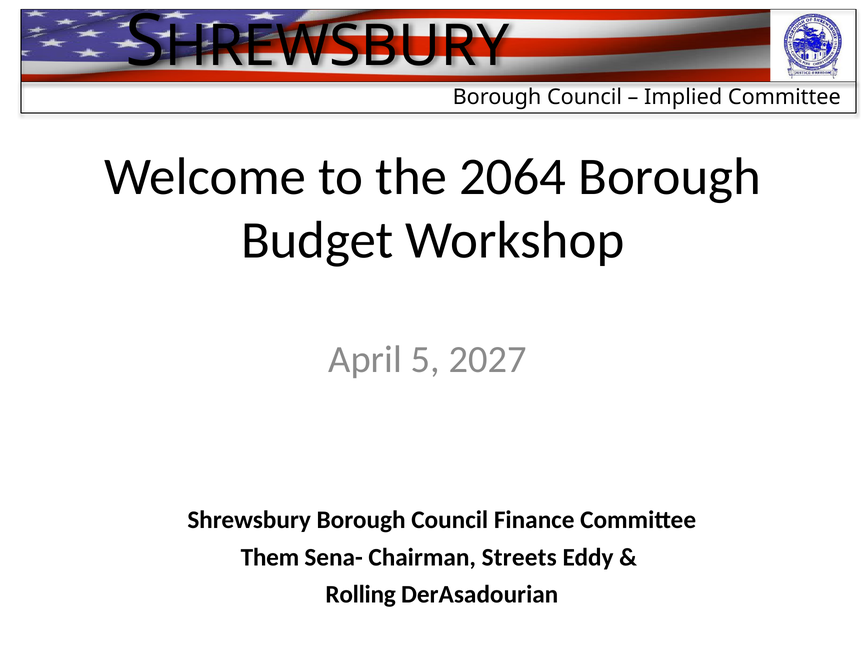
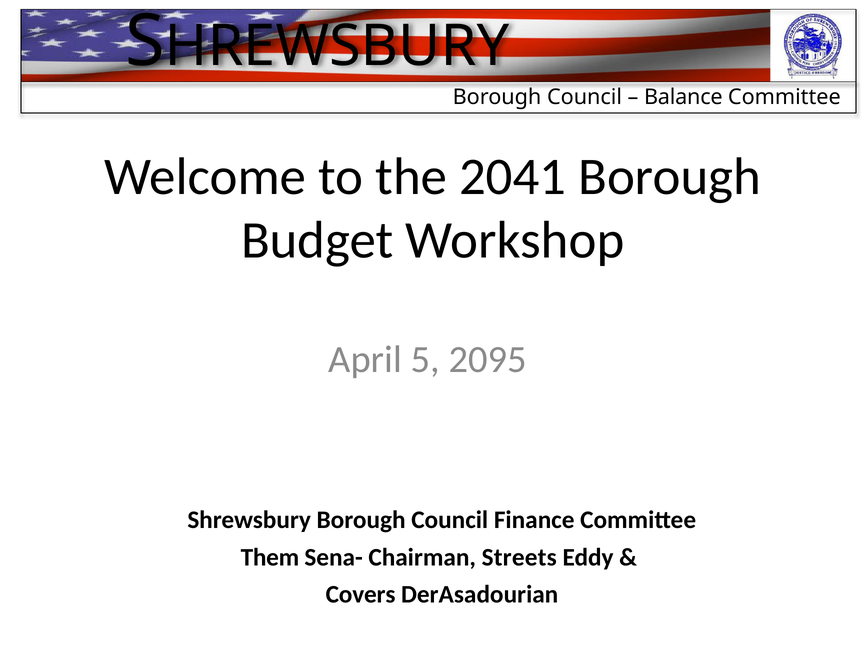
Implied: Implied -> Balance
2064: 2064 -> 2041
2027: 2027 -> 2095
Rolling: Rolling -> Covers
